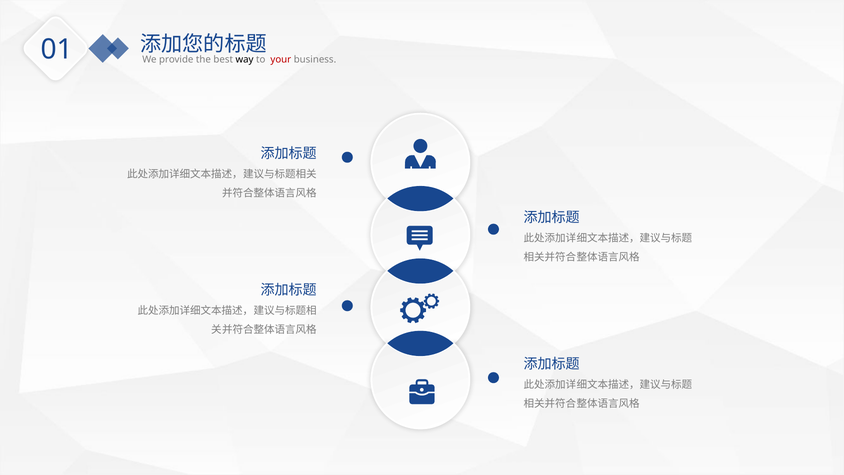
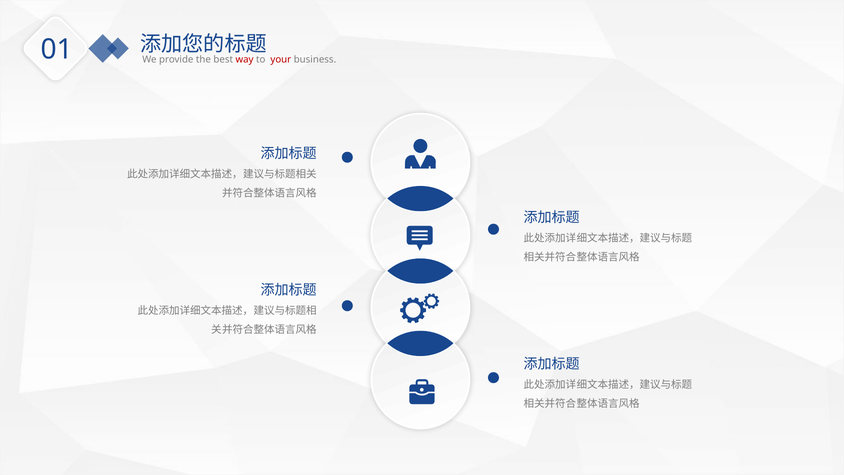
way colour: black -> red
